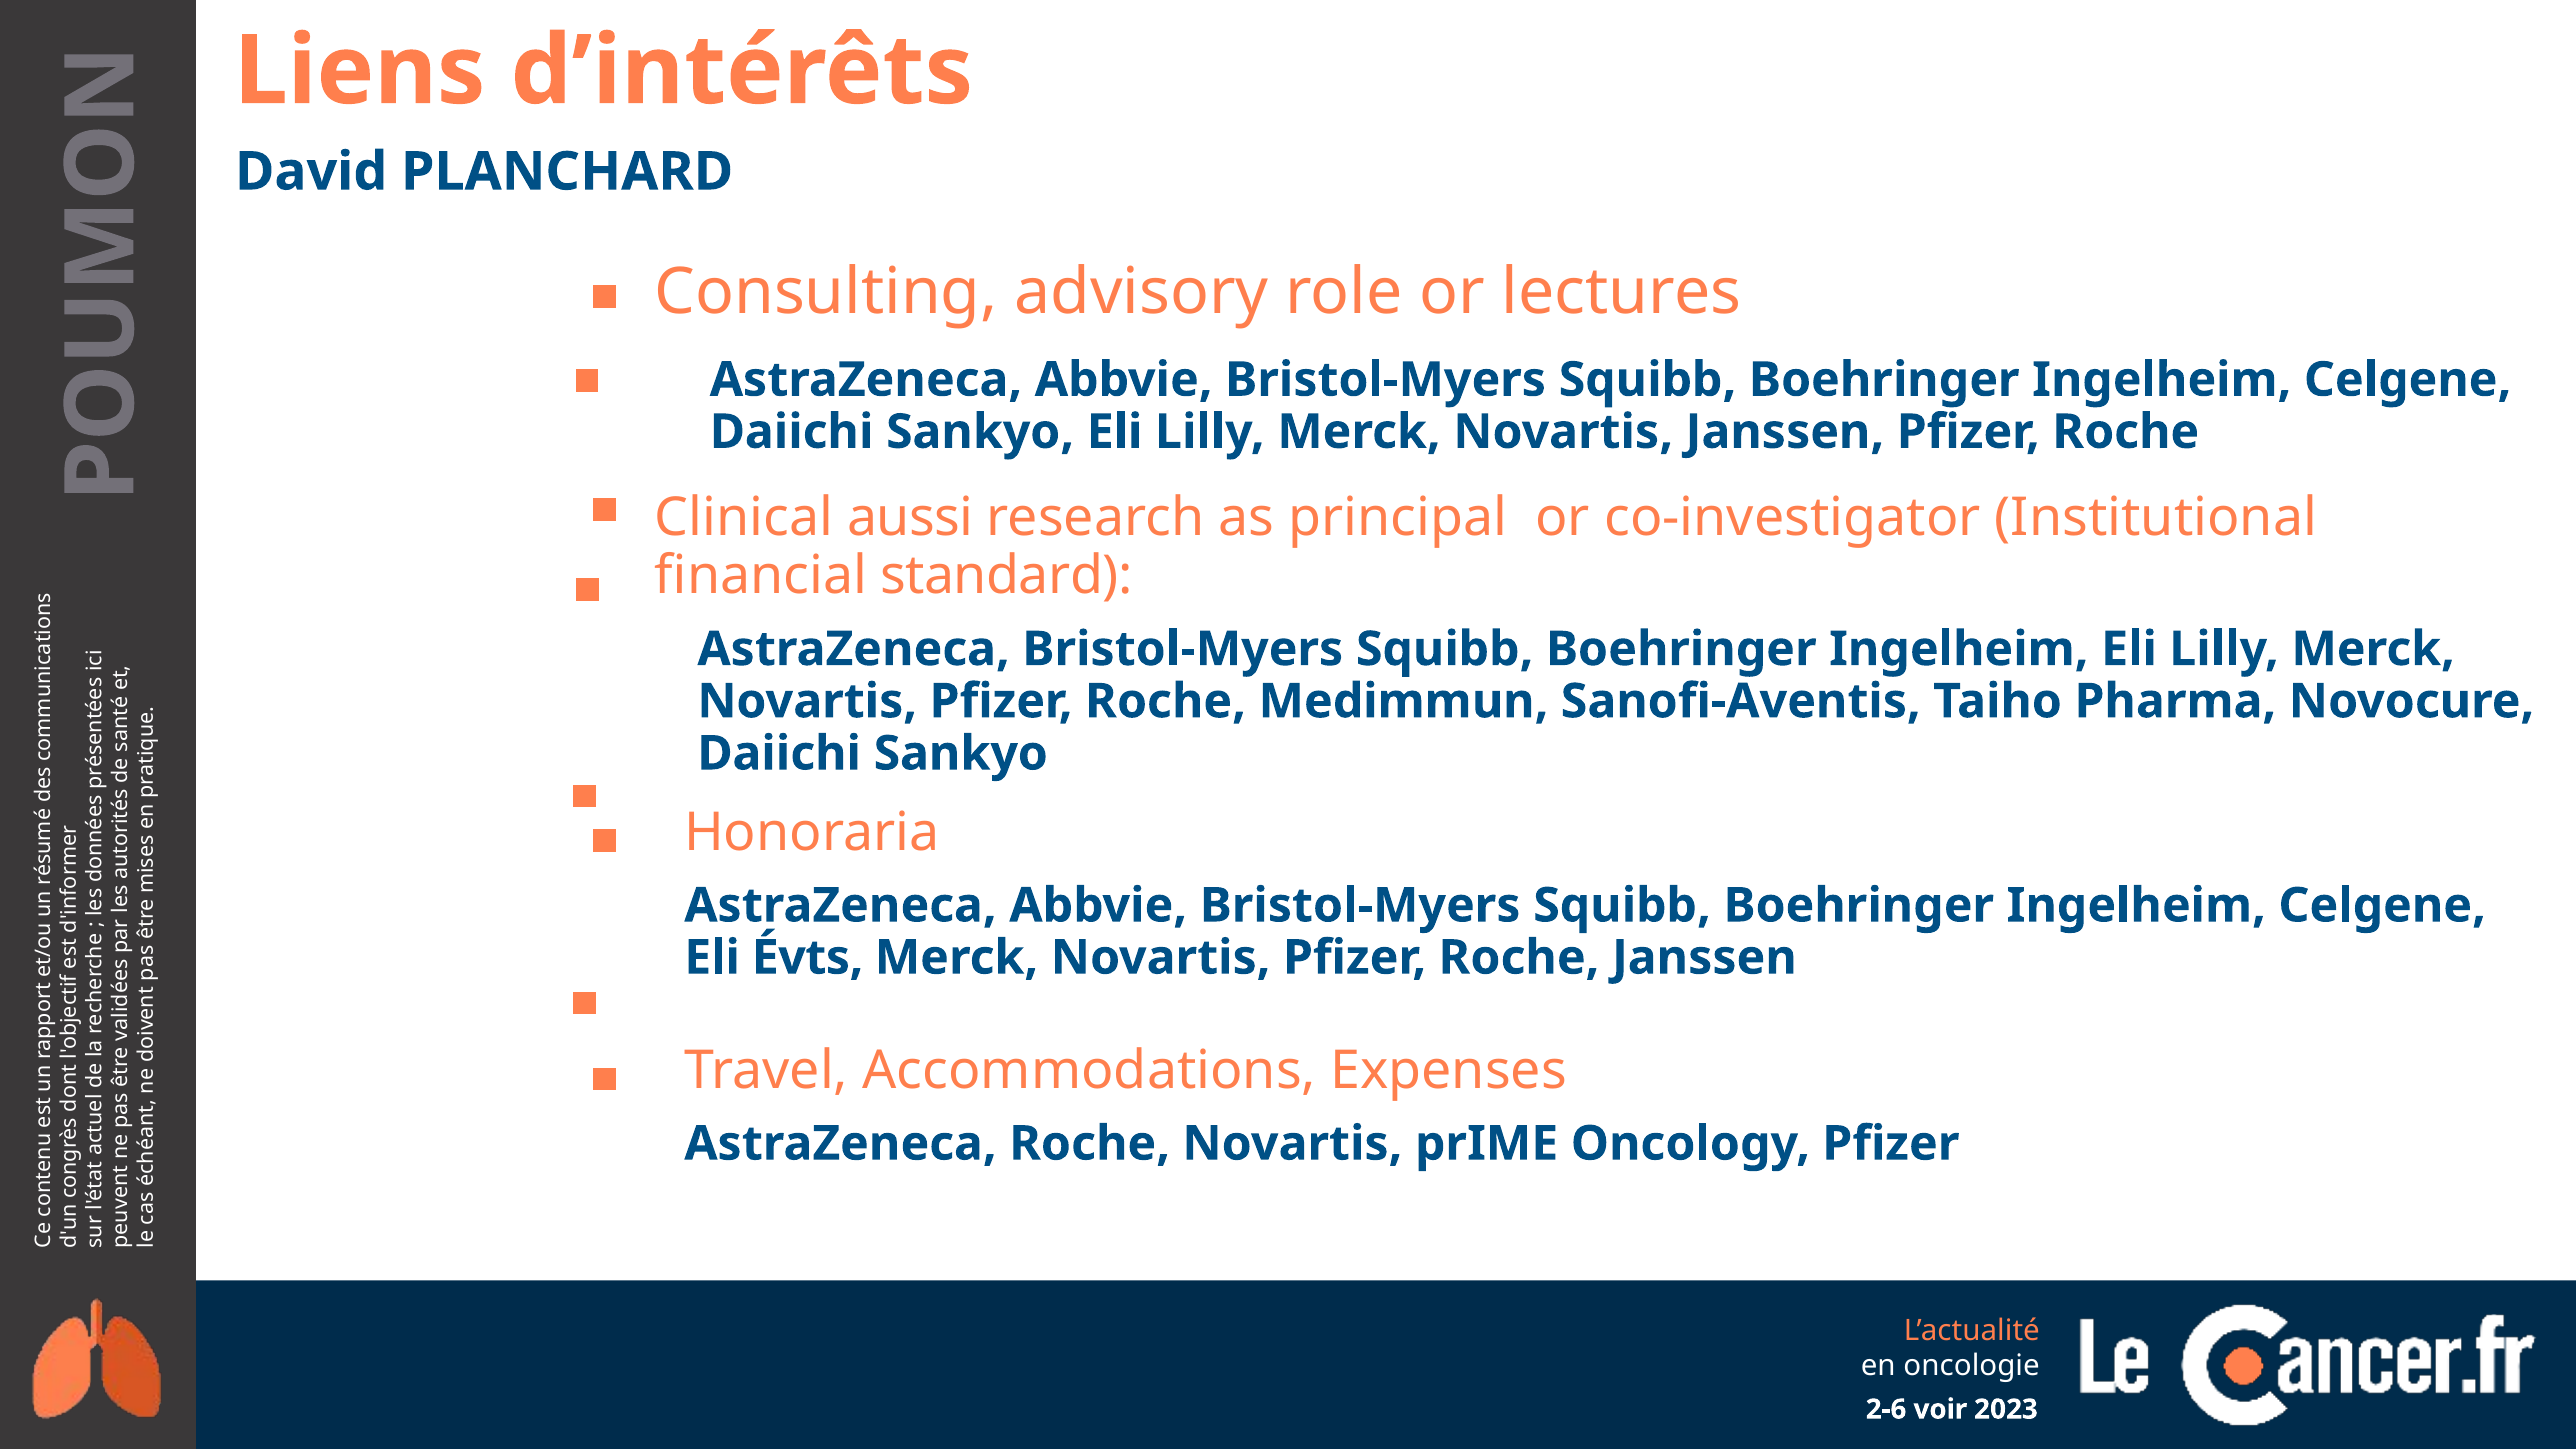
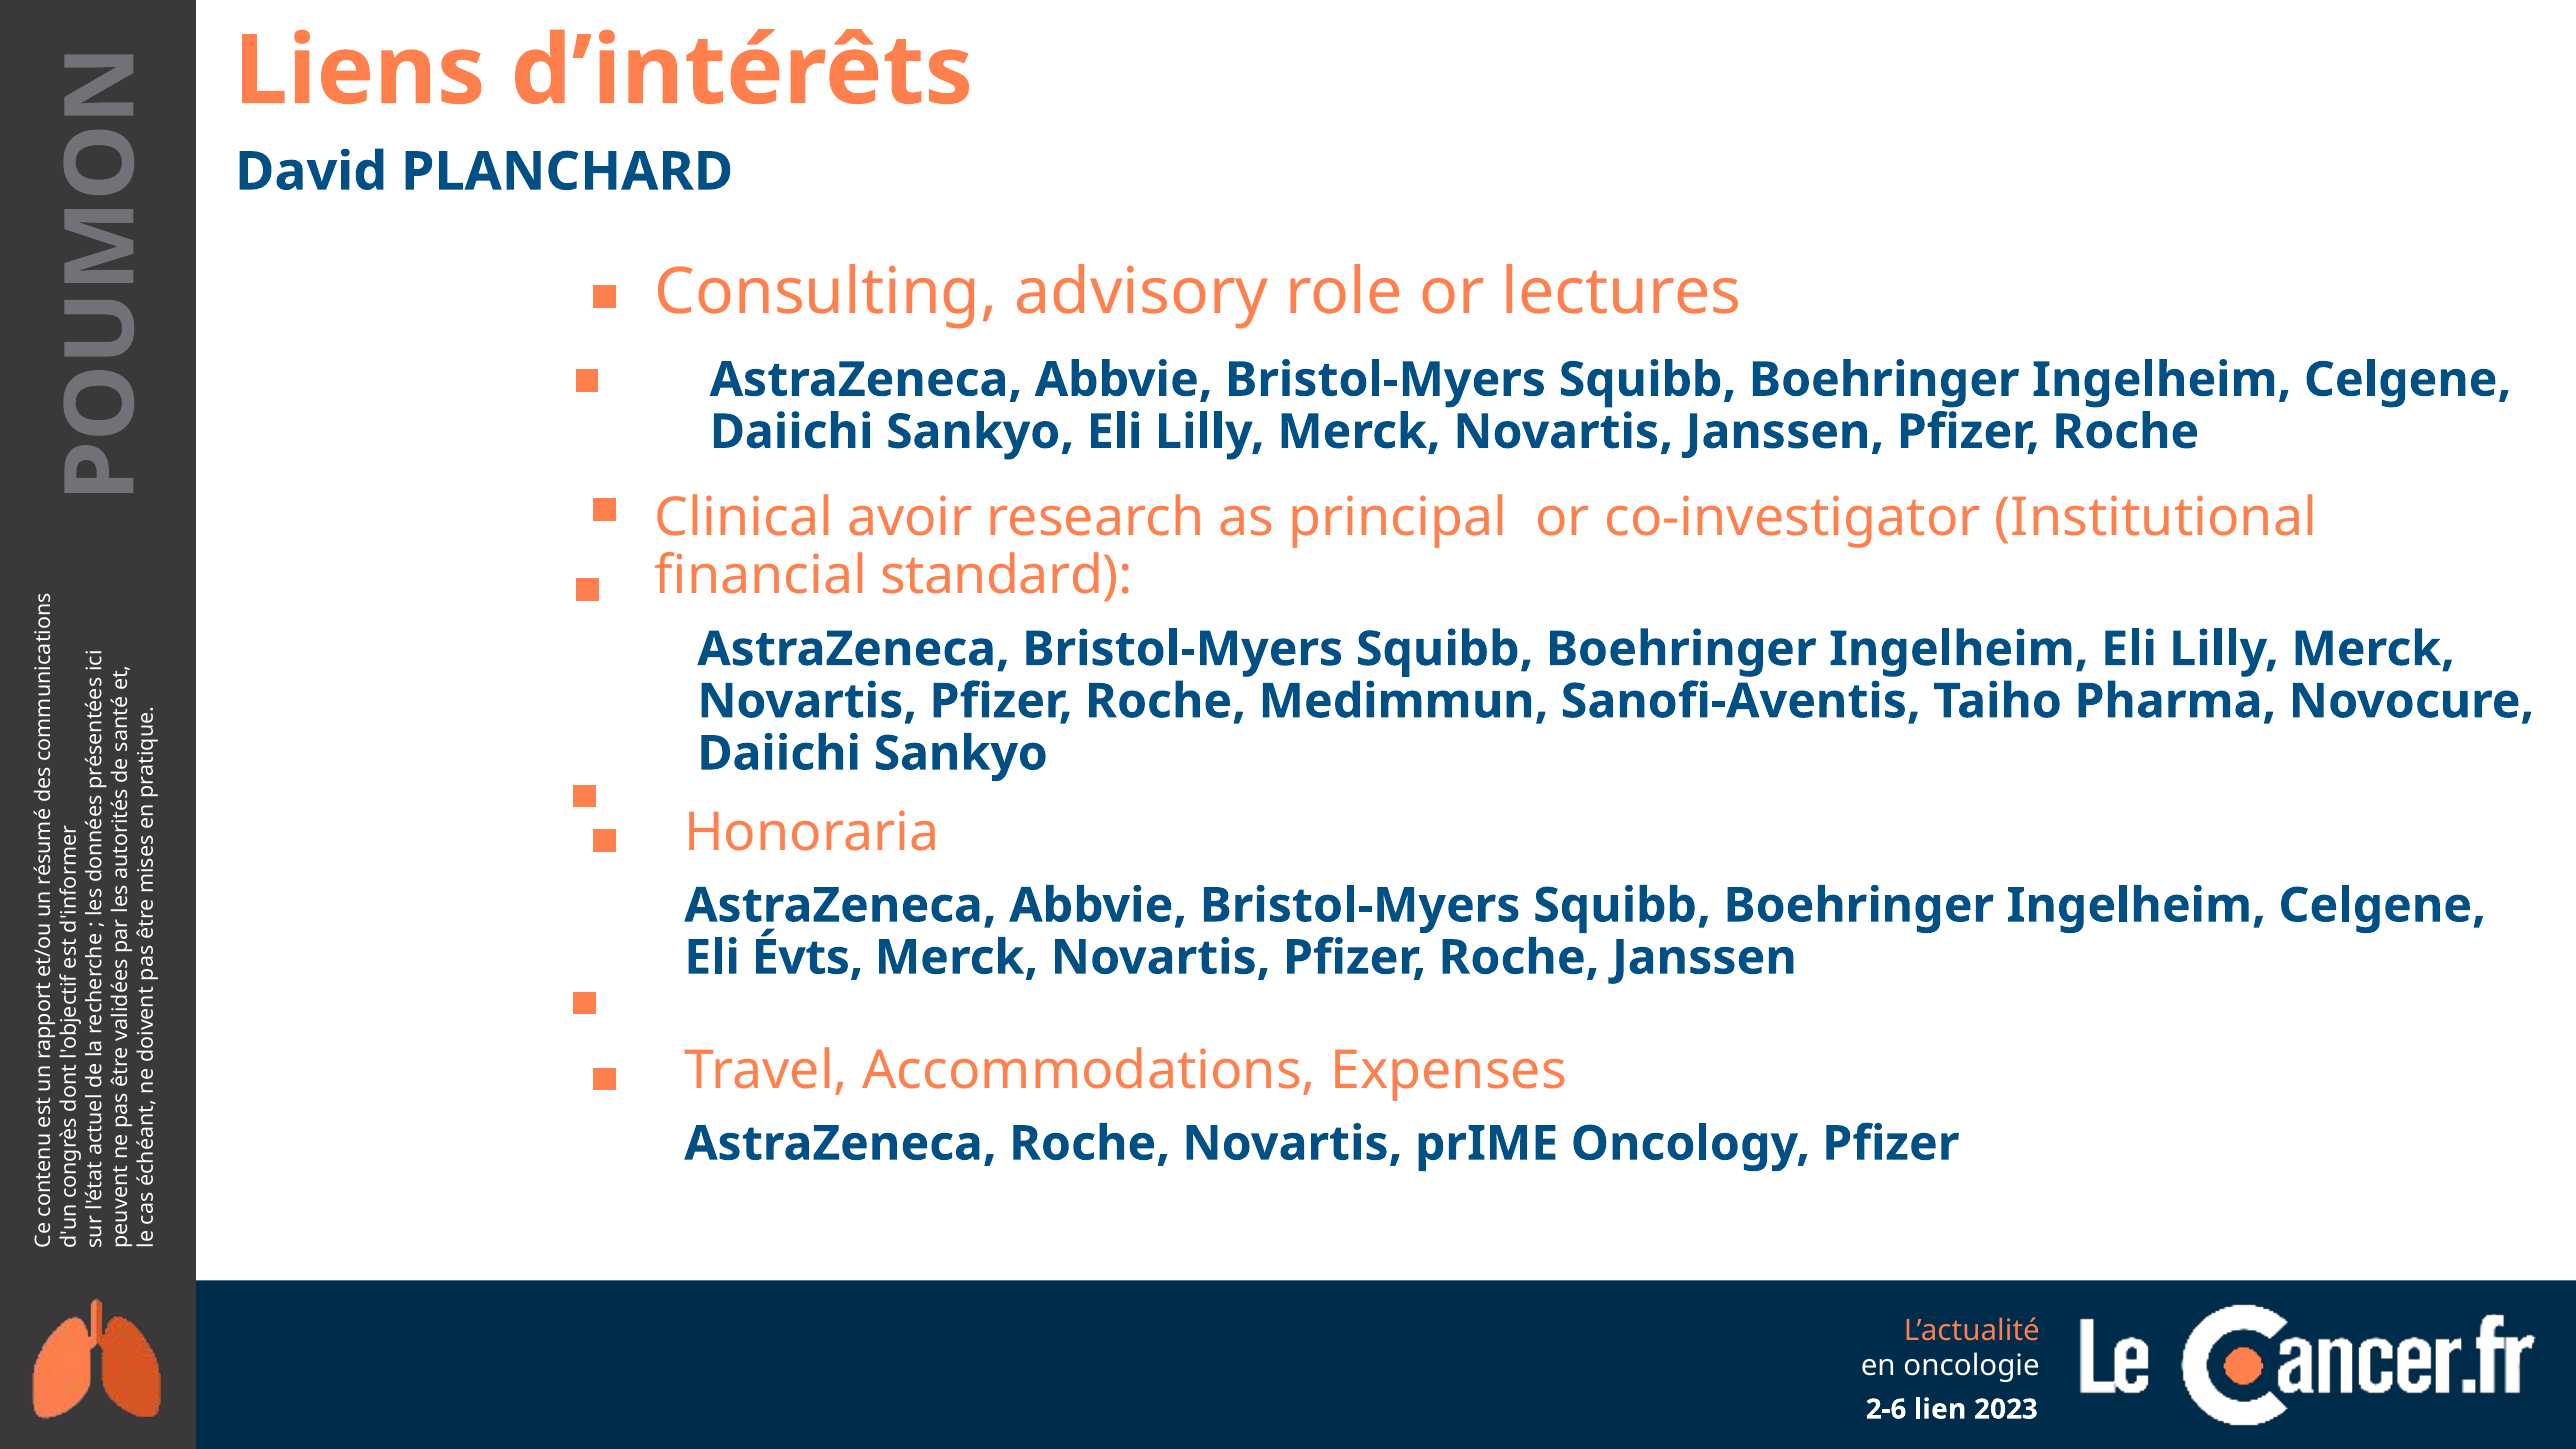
aussi: aussi -> avoir
voir: voir -> lien
